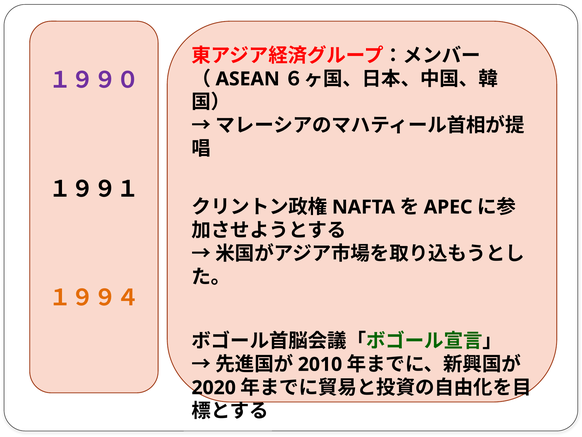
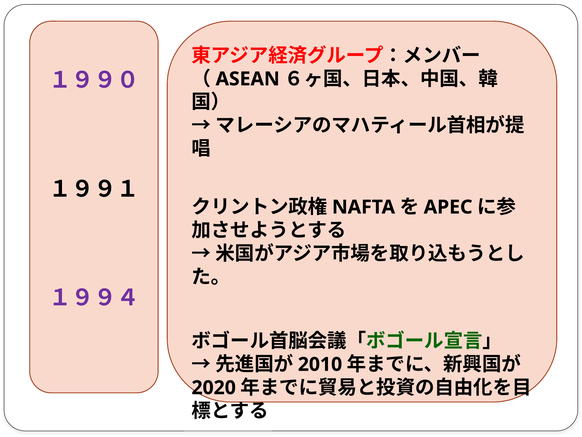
１９９４ colour: orange -> purple
